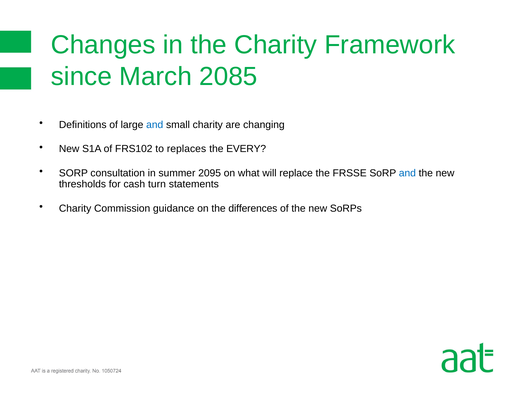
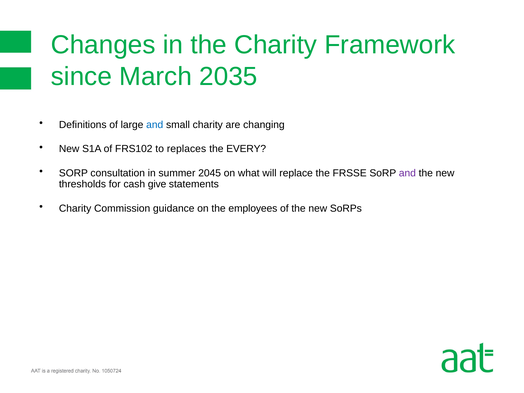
2085: 2085 -> 2035
2095: 2095 -> 2045
and at (407, 173) colour: blue -> purple
turn: turn -> give
differences: differences -> employees
